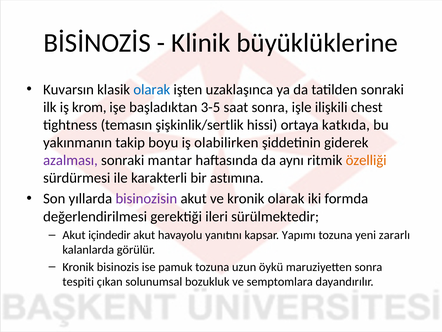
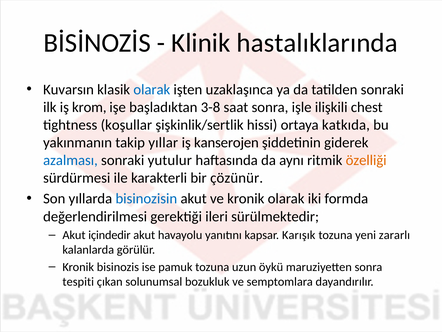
büyüklüklerine: büyüklüklerine -> hastalıklarında
3-5: 3-5 -> 3-8
temasın: temasın -> koşullar
boyu: boyu -> yıllar
olabilirken: olabilirken -> kanserojen
azalması colour: purple -> blue
mantar: mantar -> yutulur
astımına: astımına -> çözünür
bisinozisin colour: purple -> blue
Yapımı: Yapımı -> Karışık
